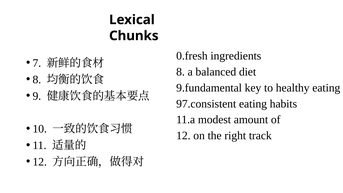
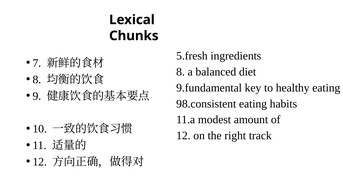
0.fresh: 0.fresh -> 5.fresh
97.consistent: 97.consistent -> 98.consistent
